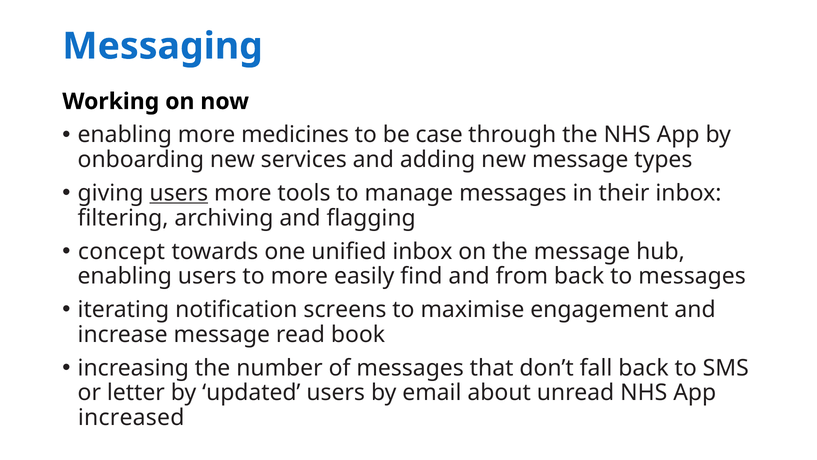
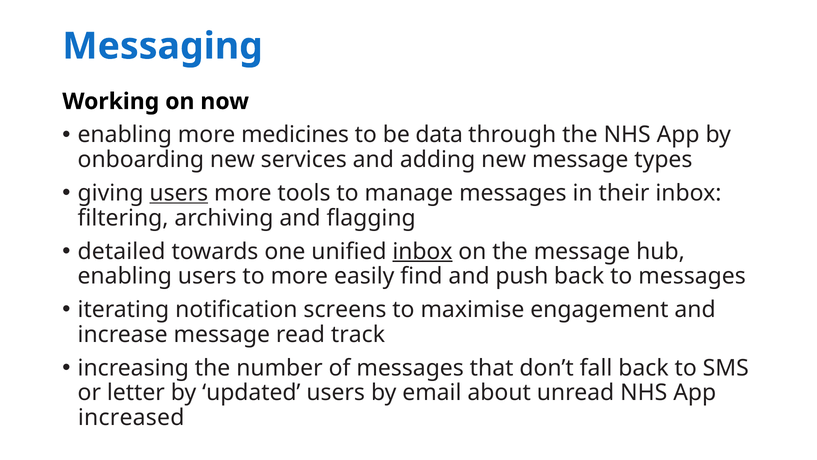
case: case -> data
concept: concept -> detailed
inbox at (422, 251) underline: none -> present
from: from -> push
book: book -> track
